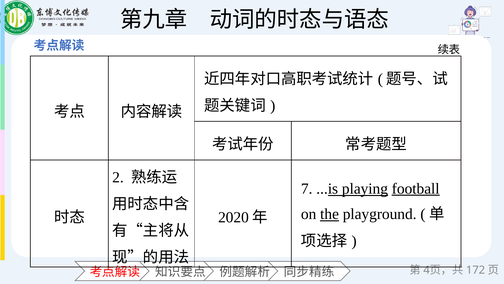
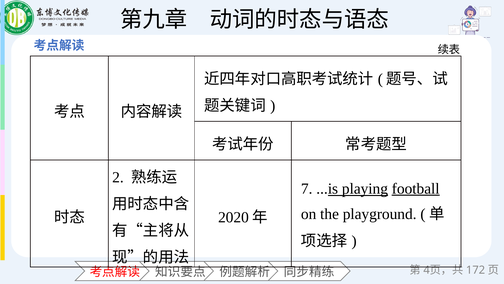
the underline: present -> none
